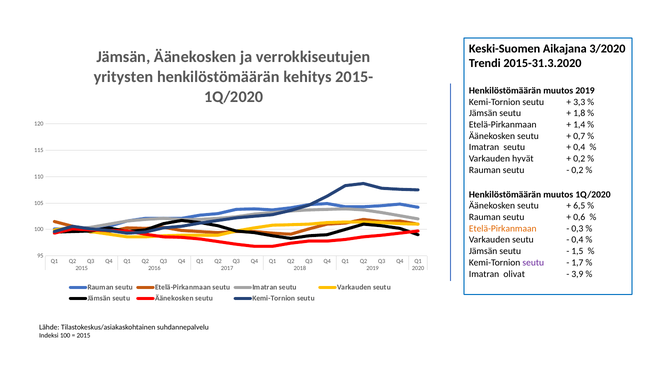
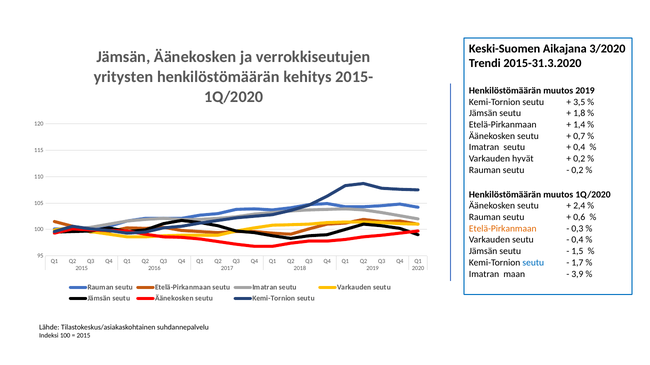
3,3: 3,3 -> 3,5
6,5: 6,5 -> 2,4
seutu at (533, 263) colour: purple -> blue
olivat: olivat -> maan
